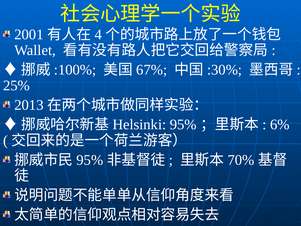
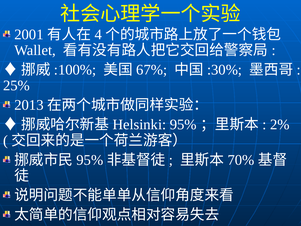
6%: 6% -> 2%
